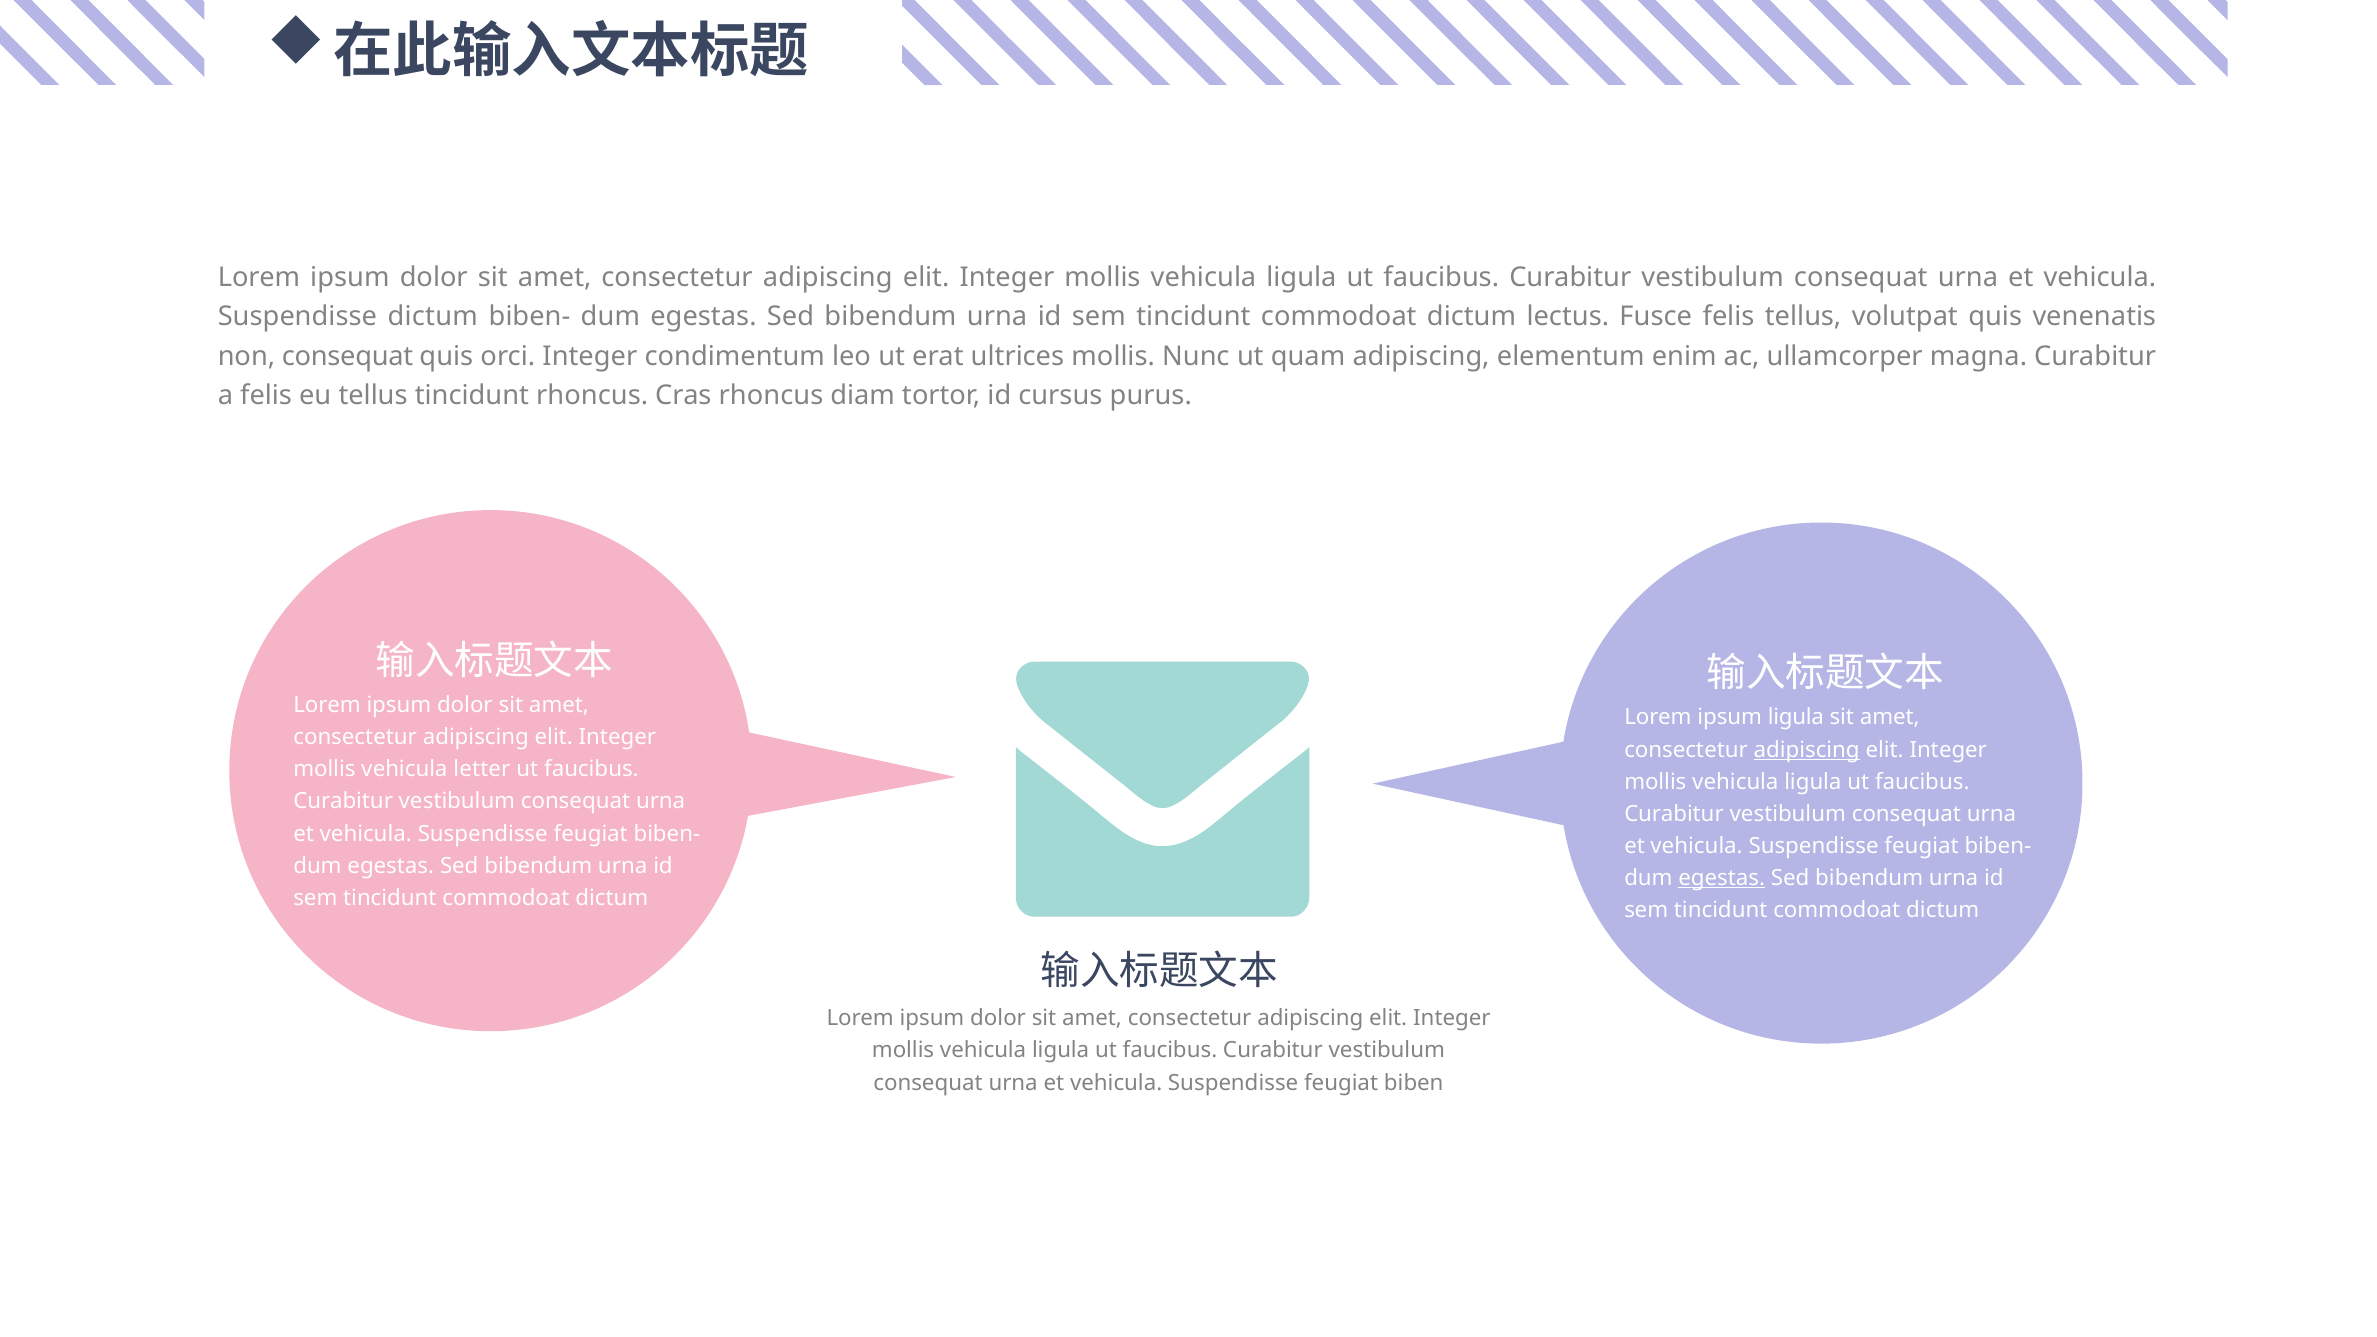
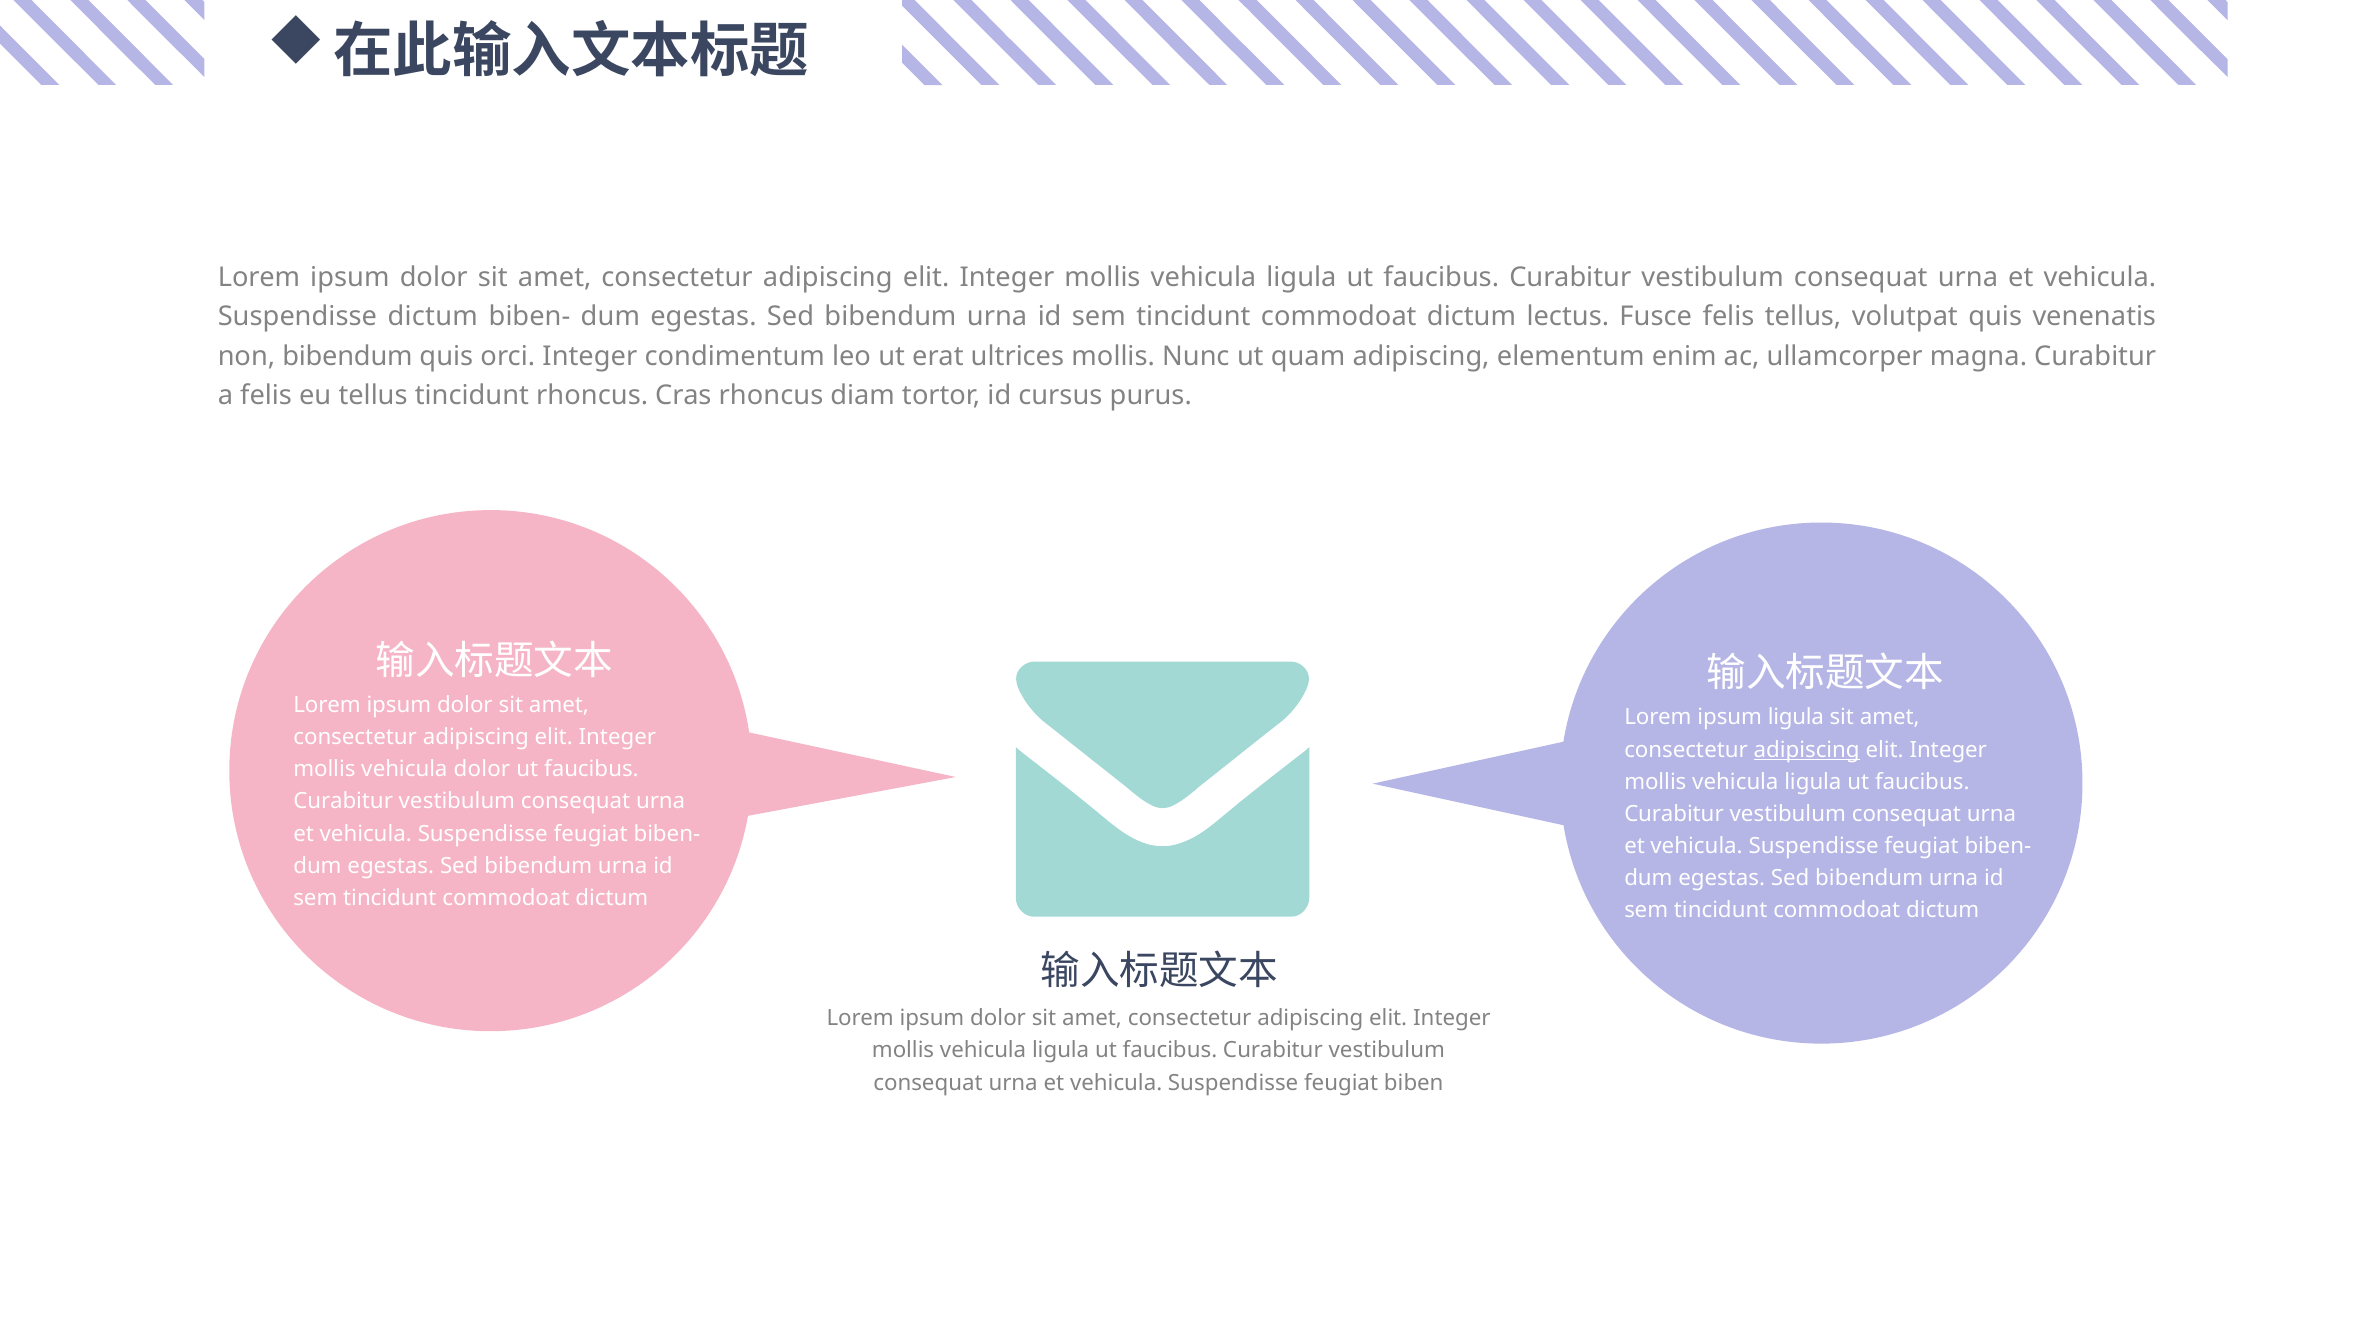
non consequat: consequat -> bibendum
vehicula letter: letter -> dolor
egestas at (1722, 878) underline: present -> none
